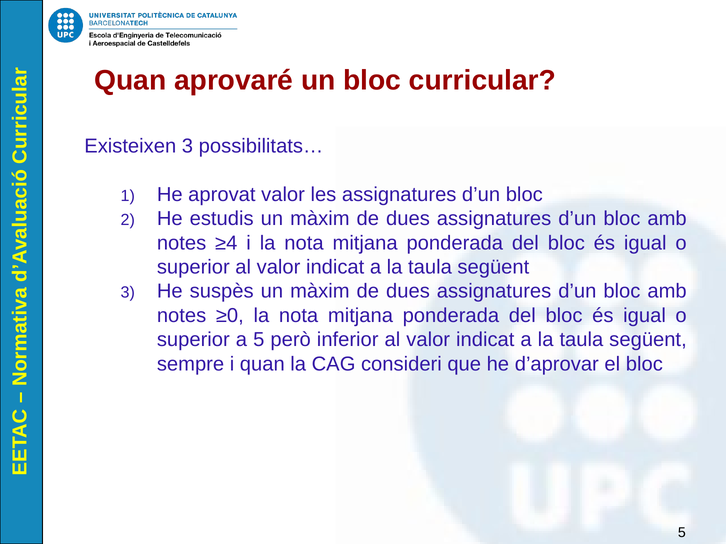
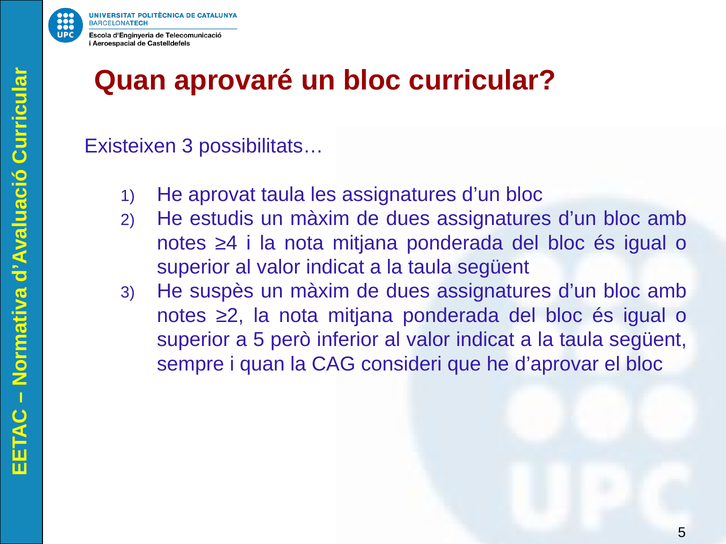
aprovat valor: valor -> taula
≥0: ≥0 -> ≥2
